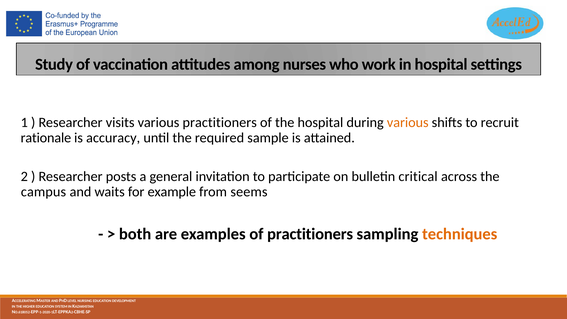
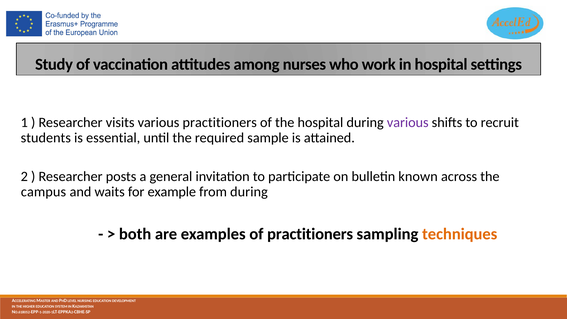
various at (408, 122) colour: orange -> purple
rationale: rationale -> students
accuracy: accuracy -> essential
critical: critical -> known
from seems: seems -> during
